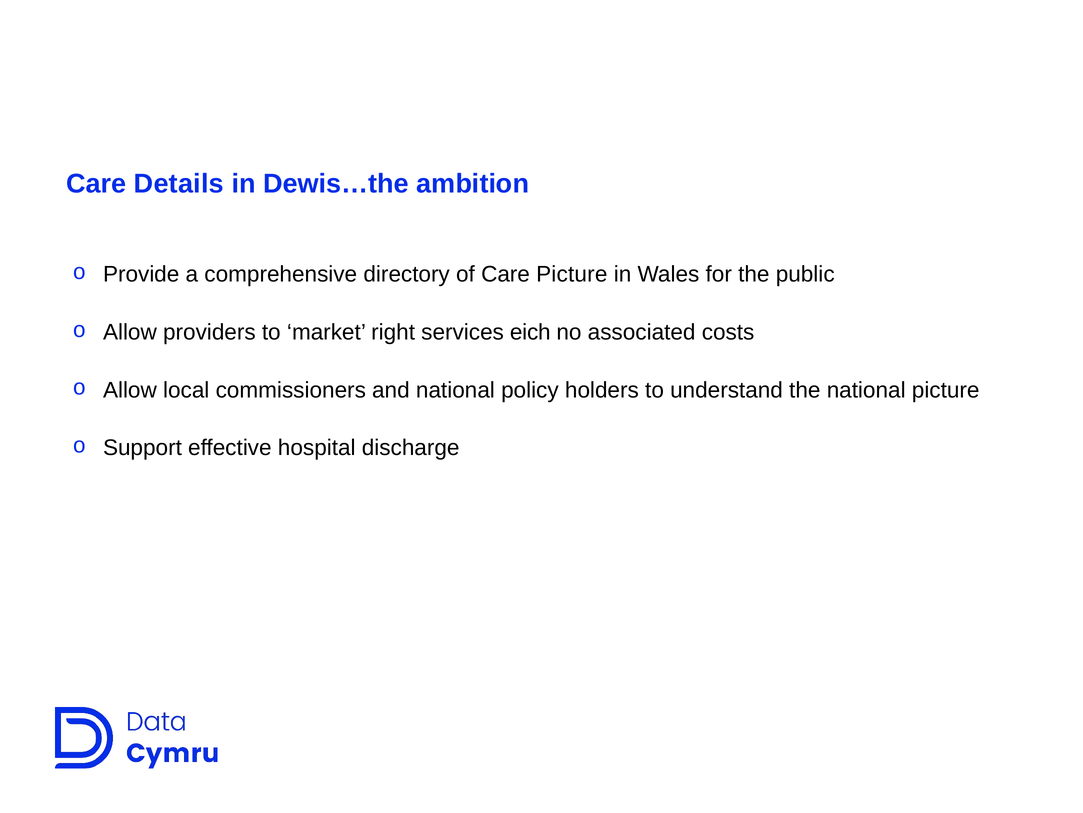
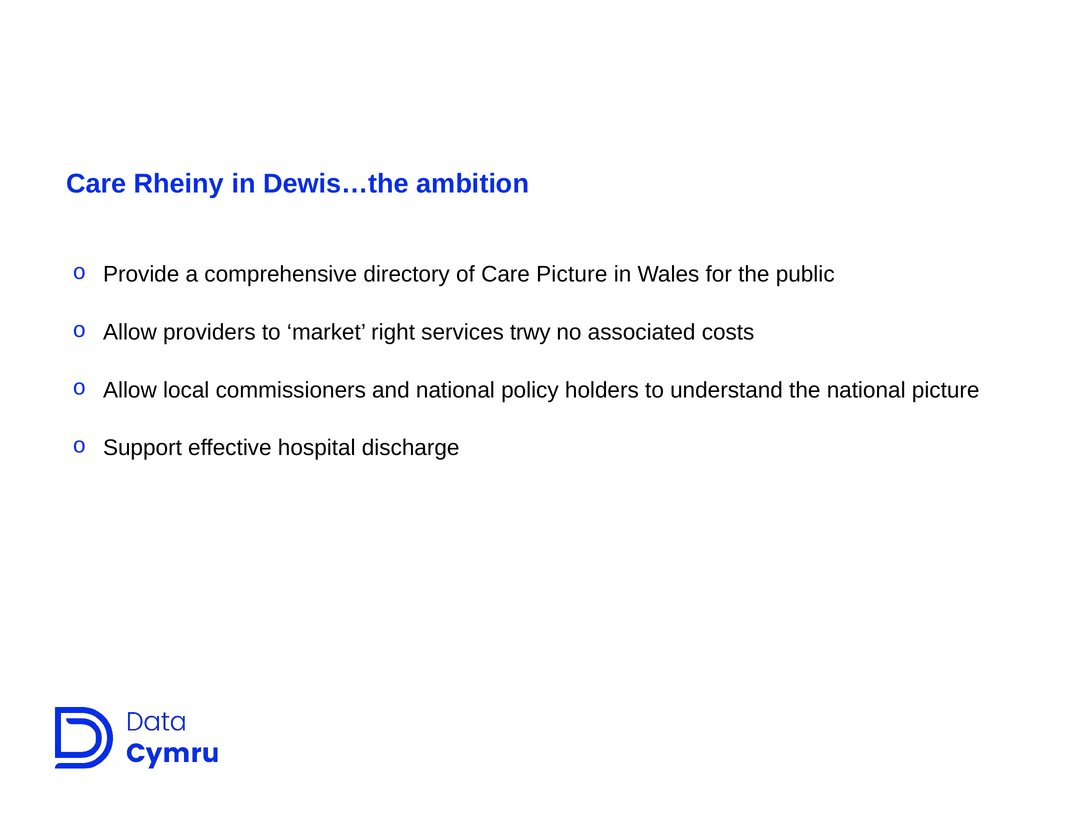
Details: Details -> Rheiny
eich: eich -> trwy
